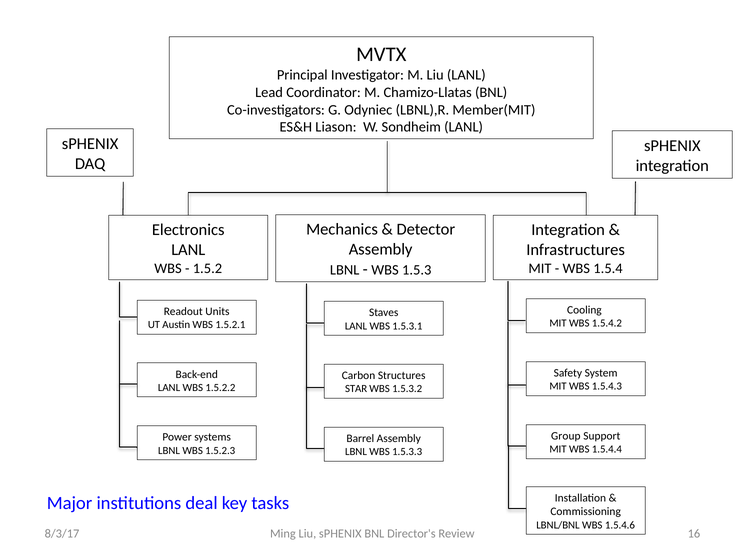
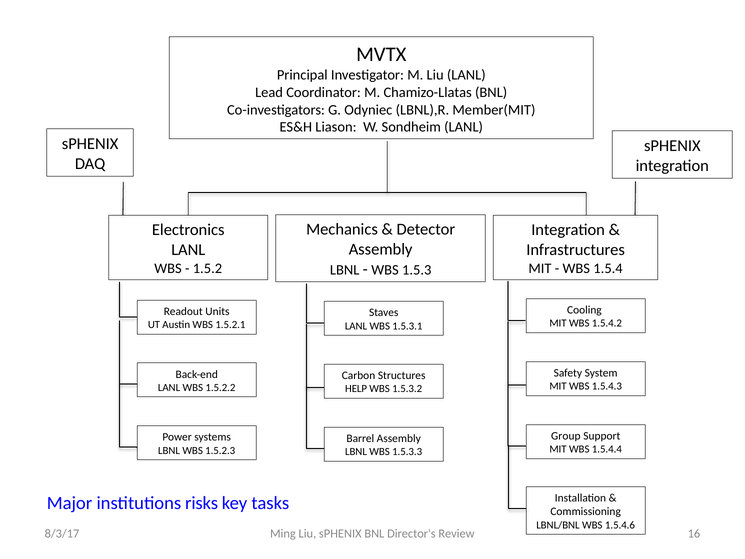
STAR: STAR -> HELP
deal: deal -> risks
